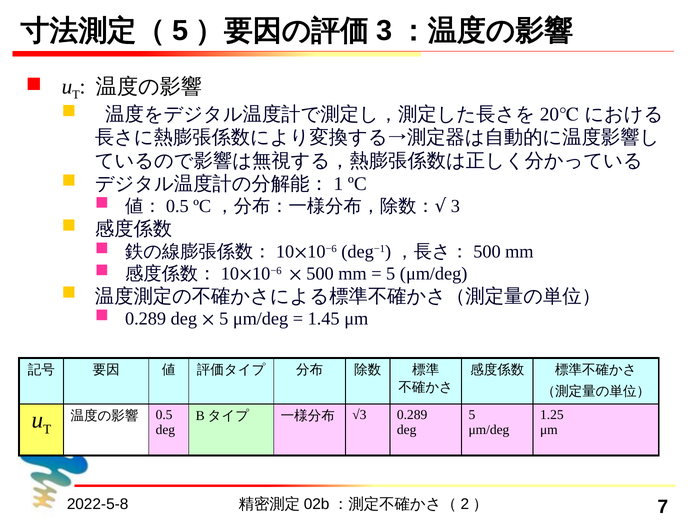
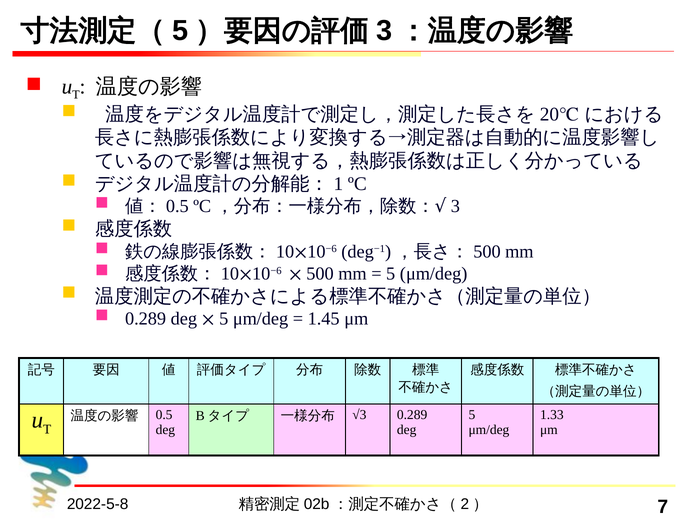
1.25: 1.25 -> 1.33
